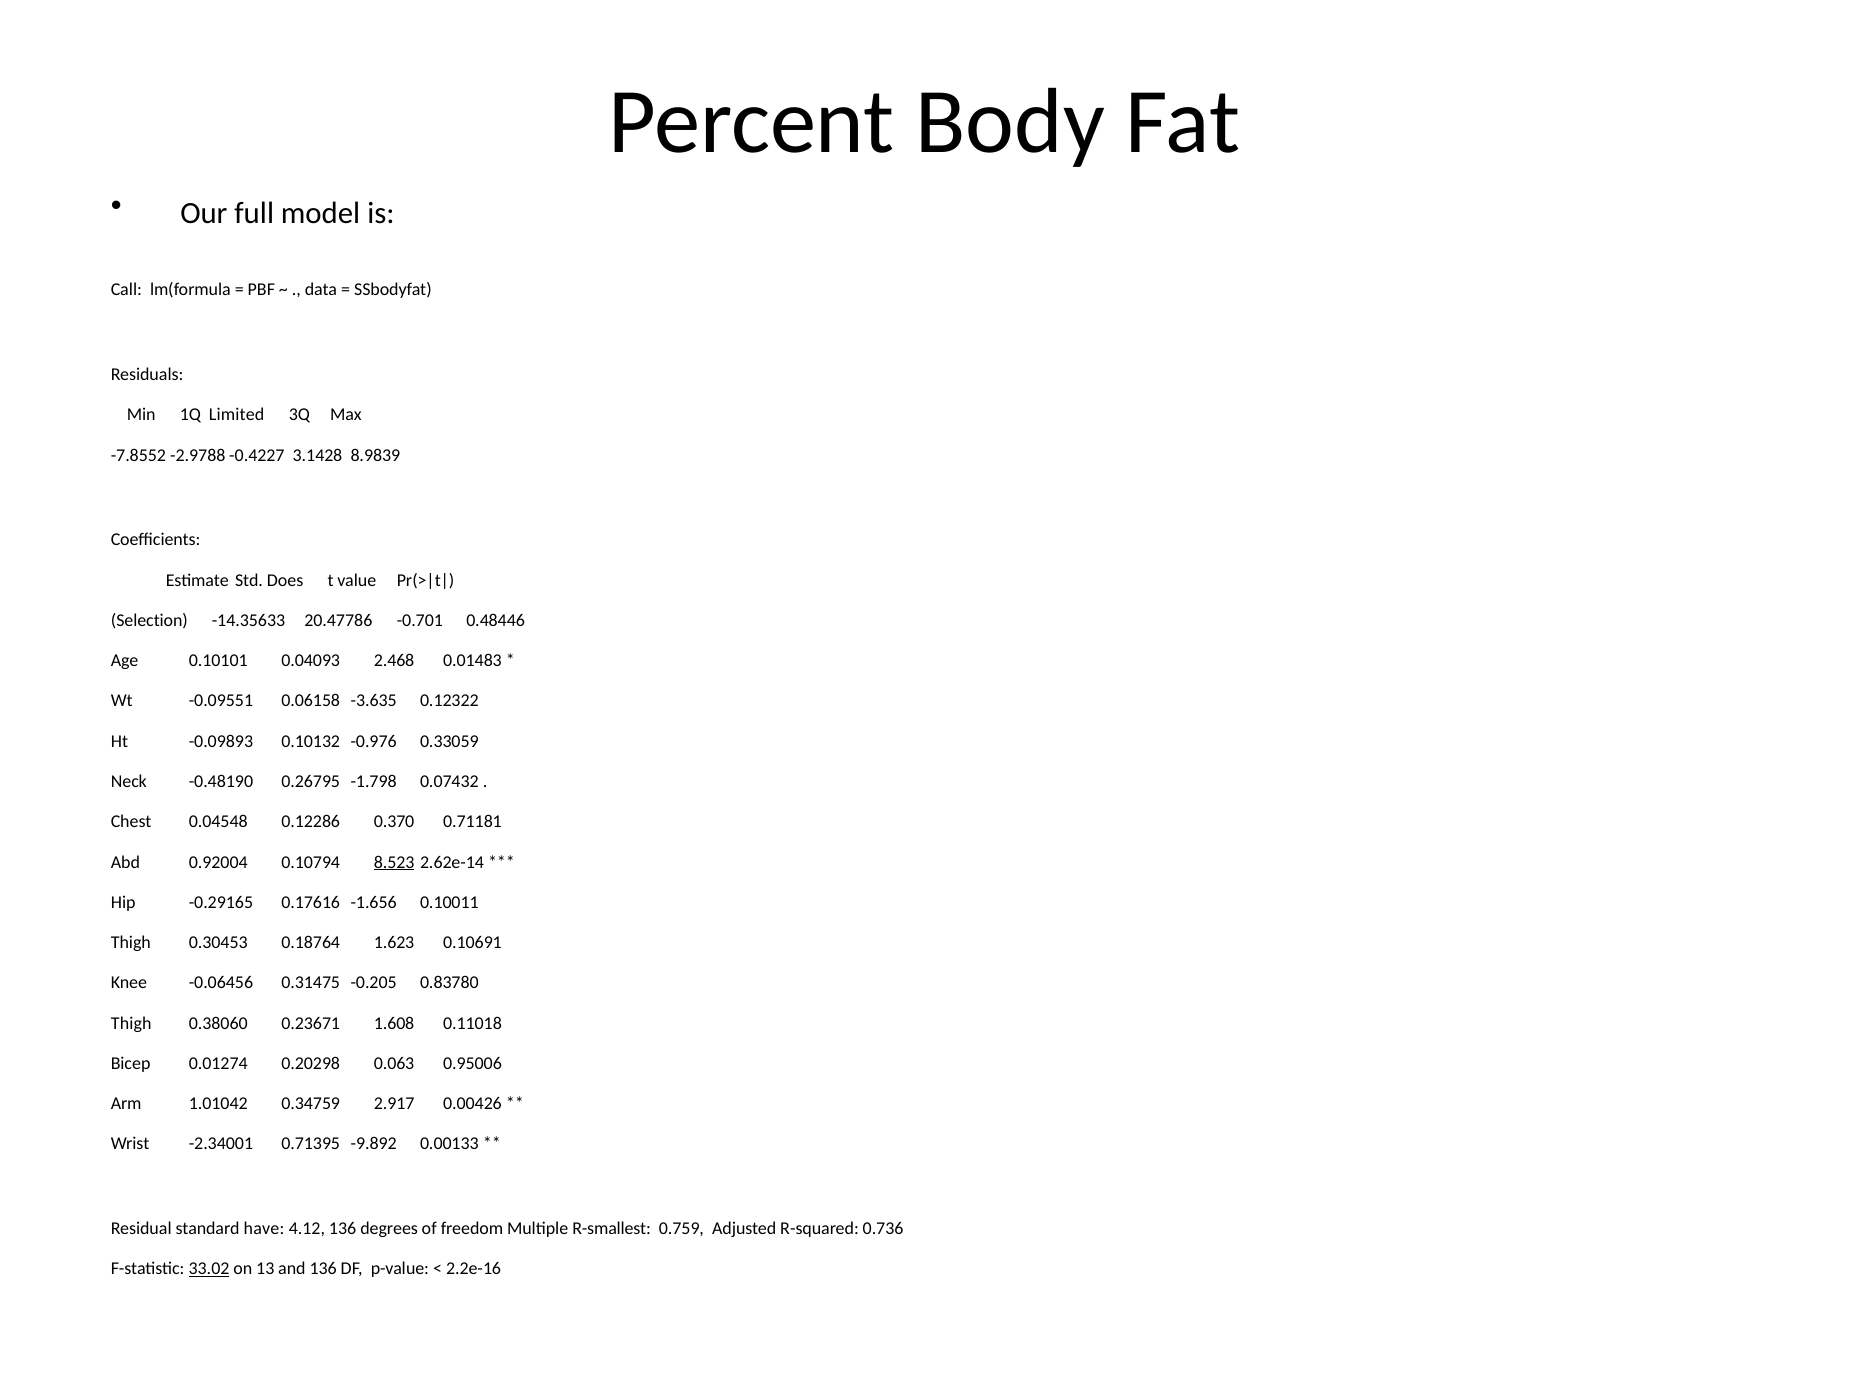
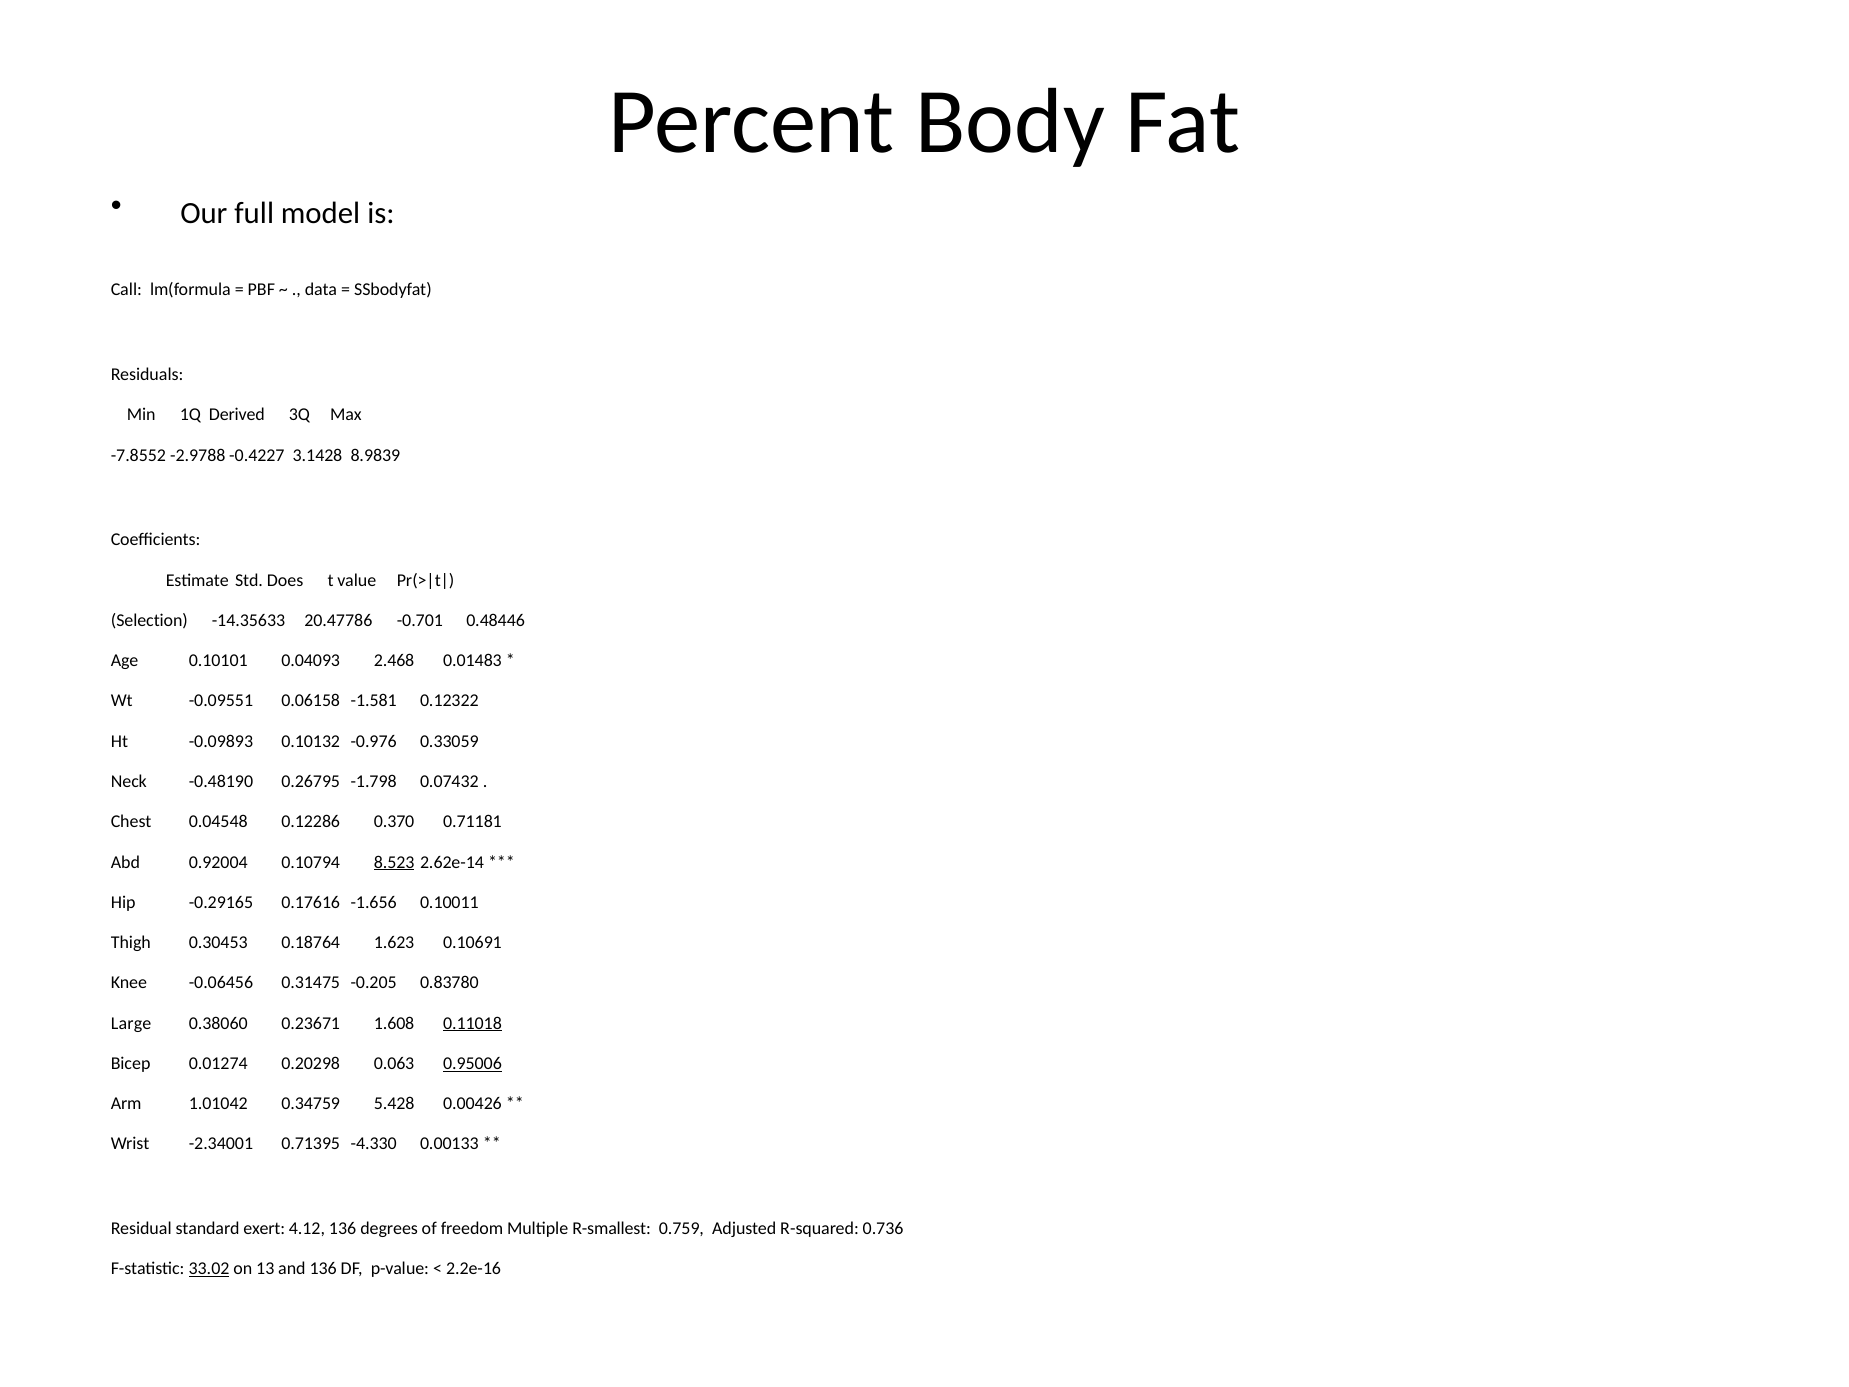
Limited: Limited -> Derived
-3.635: -3.635 -> -1.581
Thigh at (131, 1023): Thigh -> Large
0.11018 underline: none -> present
0.95006 underline: none -> present
2.917: 2.917 -> 5.428
-9.892: -9.892 -> -4.330
have: have -> exert
